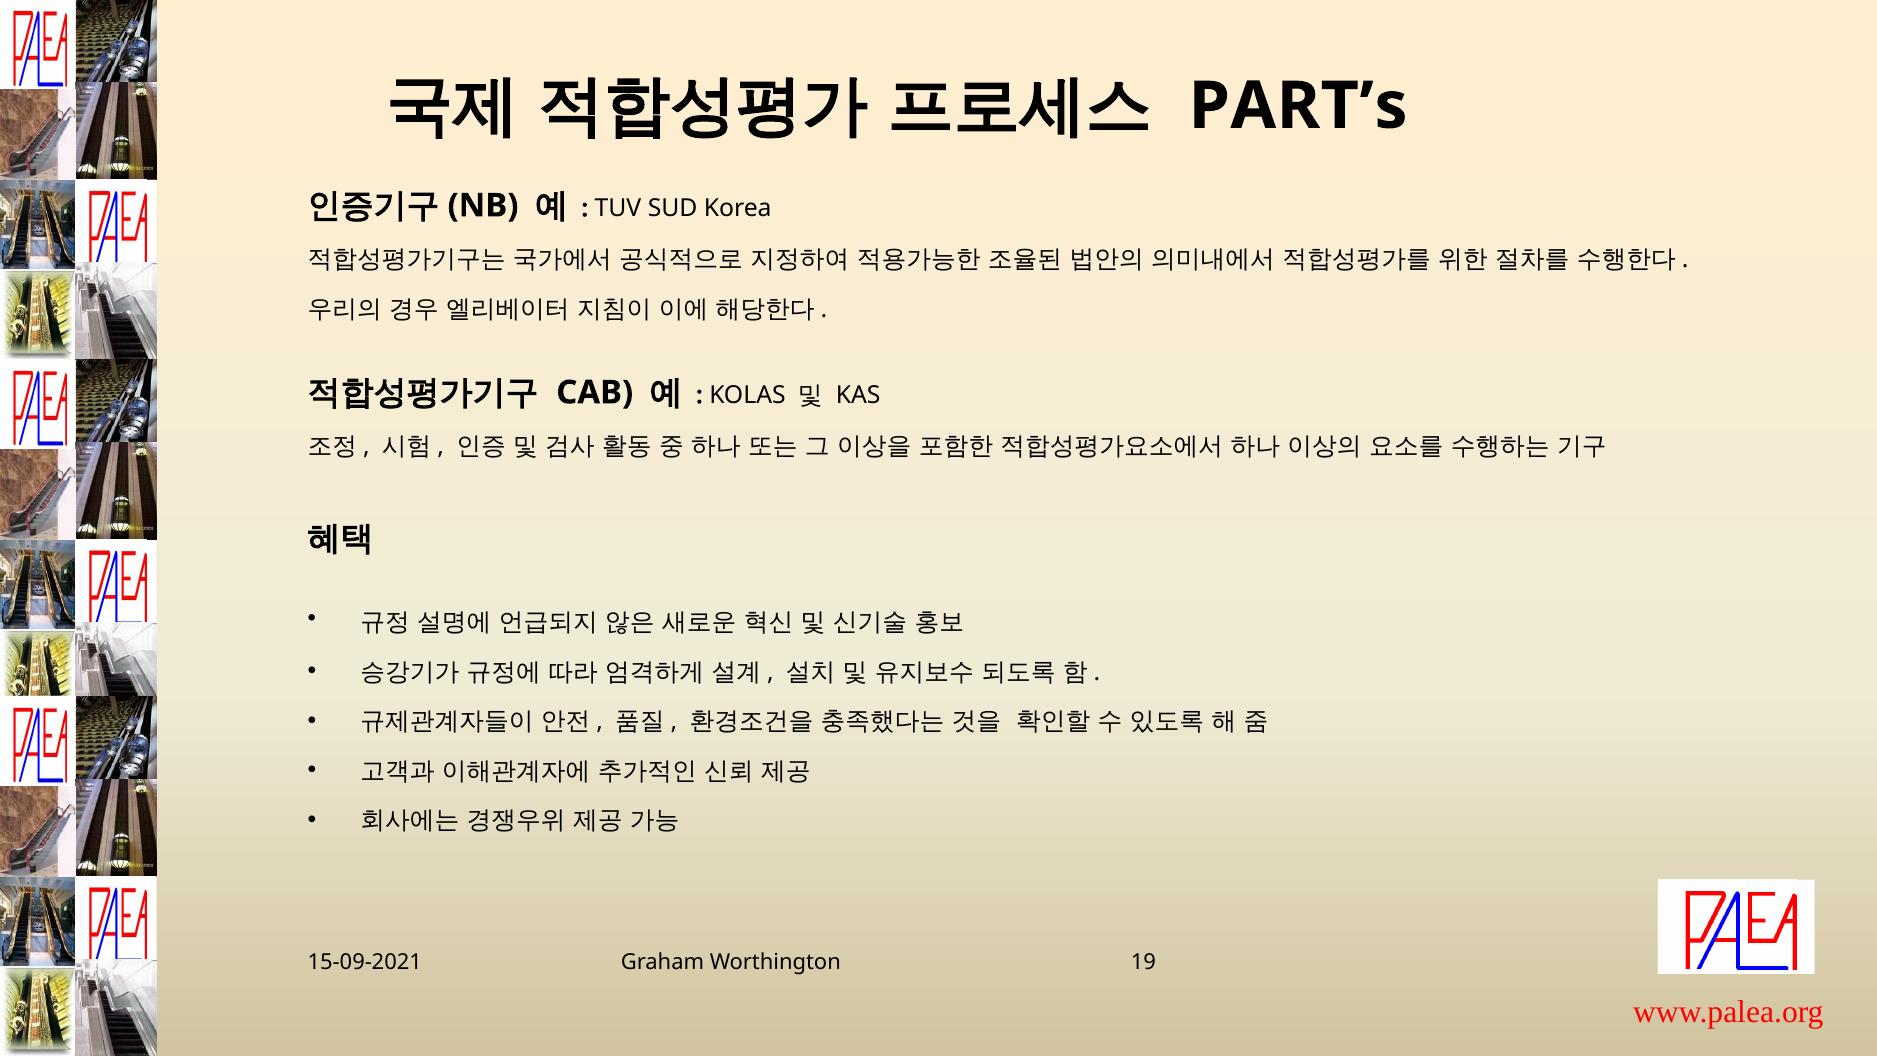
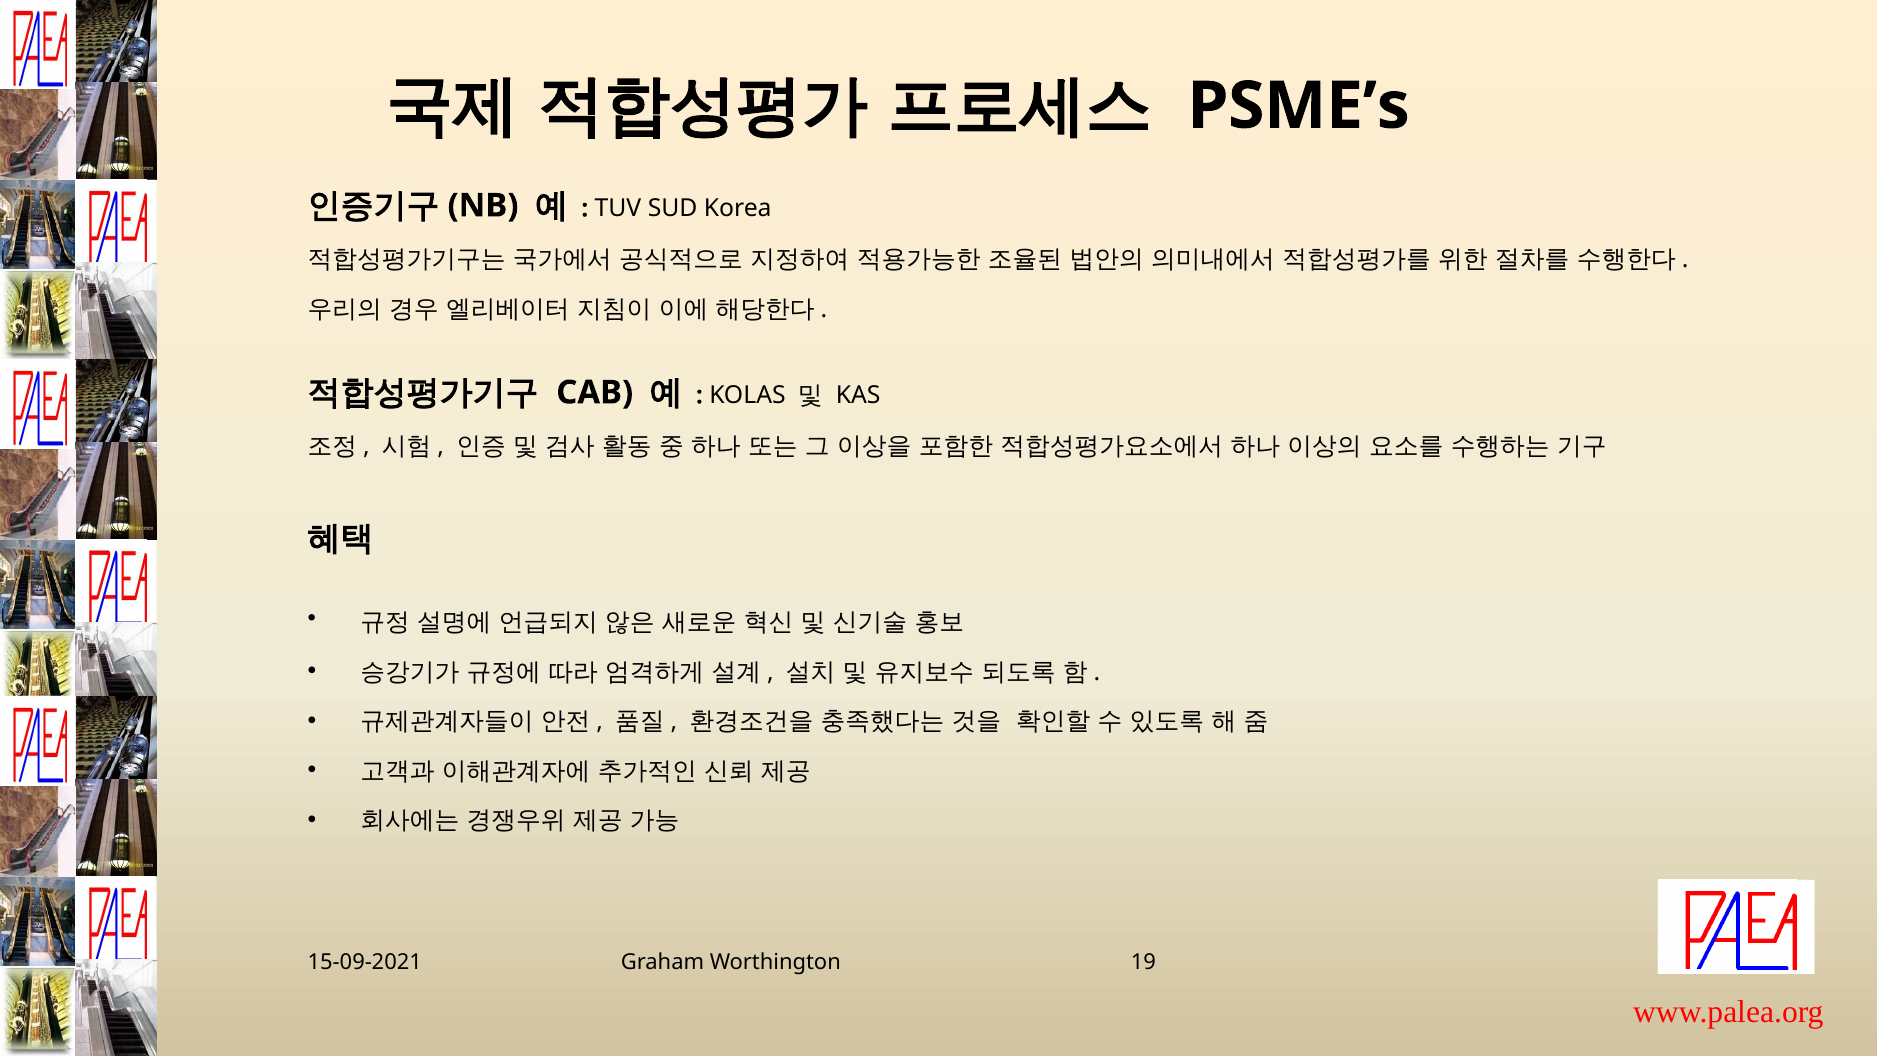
PART’s: PART’s -> PSME’s
